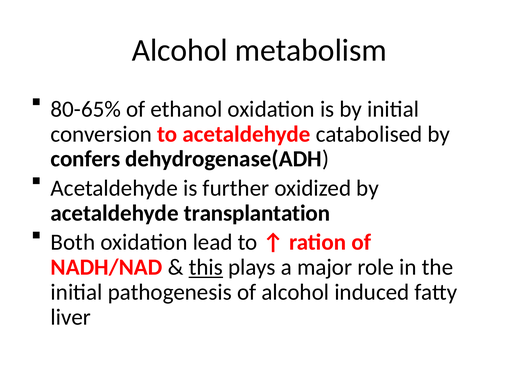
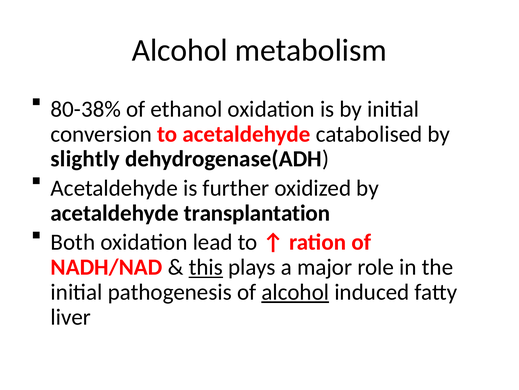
80-65%: 80-65% -> 80-38%
confers: confers -> slightly
alcohol at (295, 292) underline: none -> present
